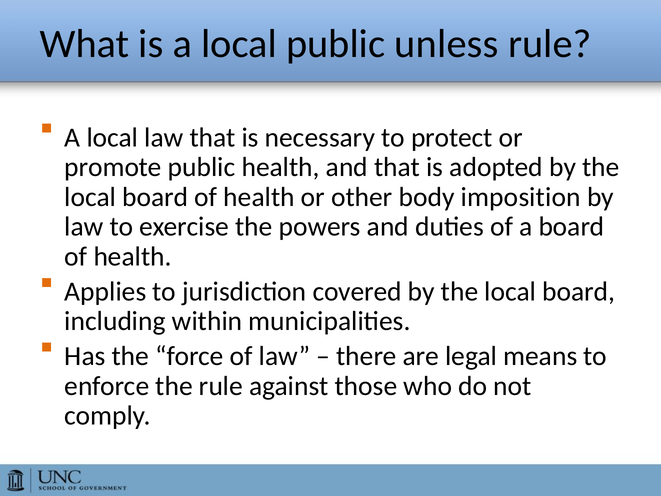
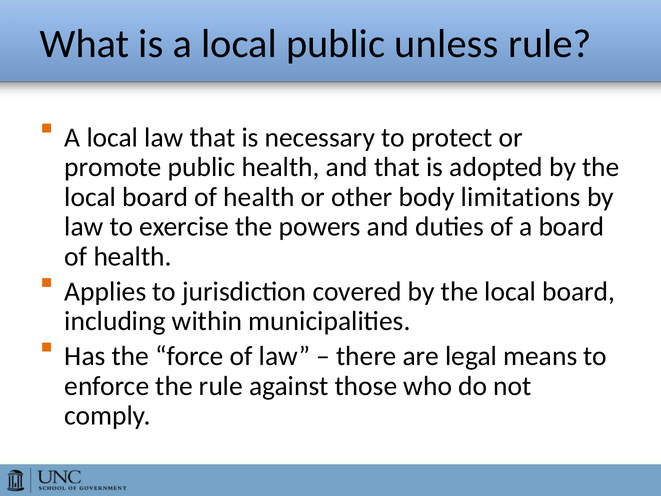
imposition: imposition -> limitations
